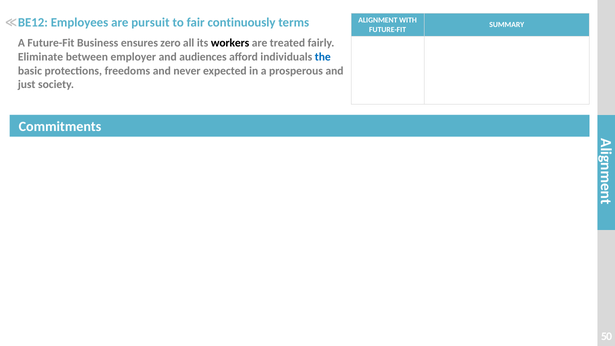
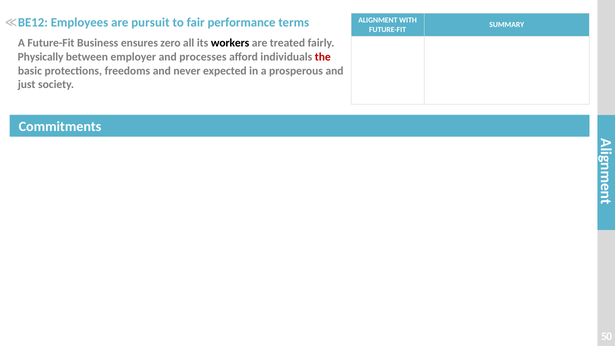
continuously: continuously -> performance
Eliminate: Eliminate -> Physically
audiences: audiences -> processes
the colour: blue -> red
